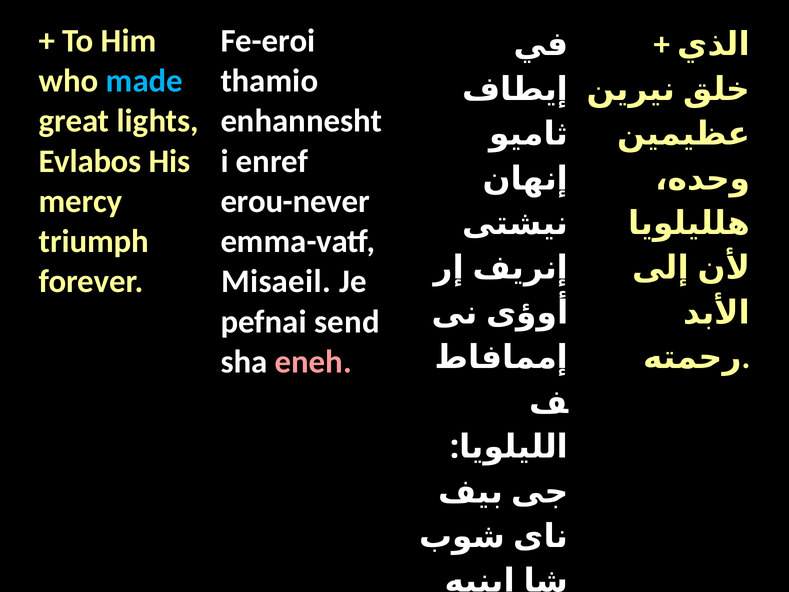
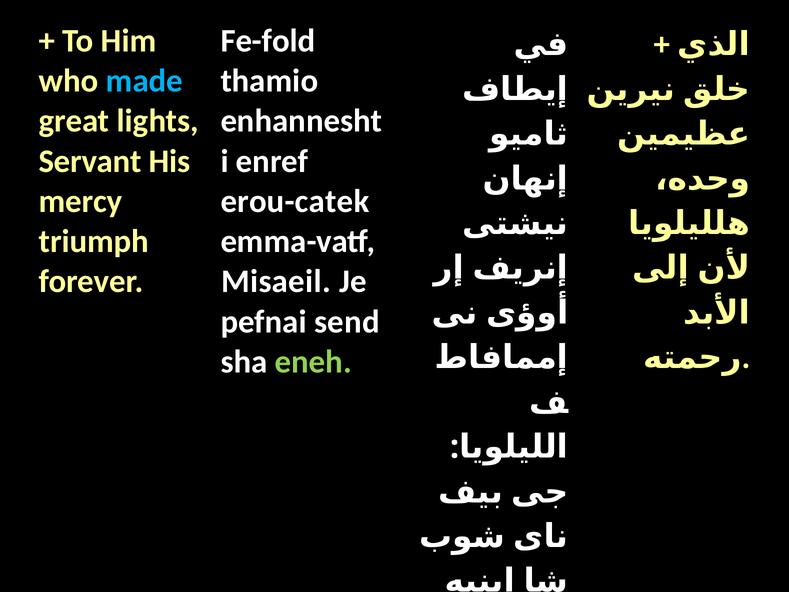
Fe-eroi: Fe-eroi -> Fe-fold
Evlabos: Evlabos -> Servant
erou-never: erou-never -> erou-catek
eneh colour: pink -> light green
